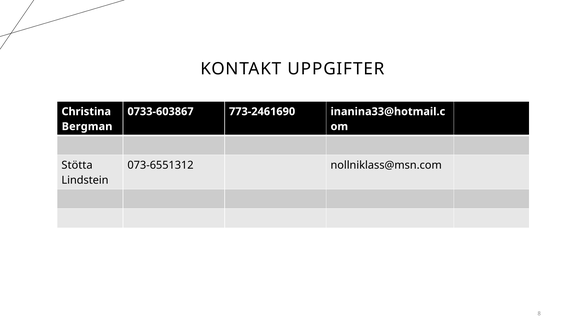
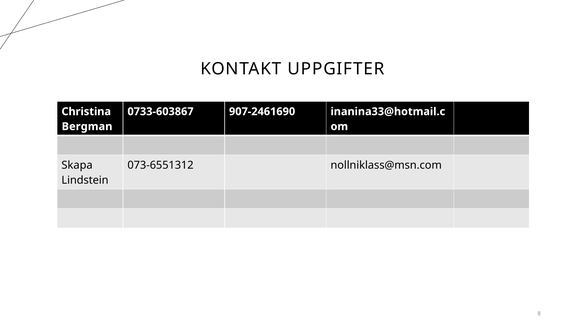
773-2461690: 773-2461690 -> 907-2461690
Stötta: Stötta -> Skapa
